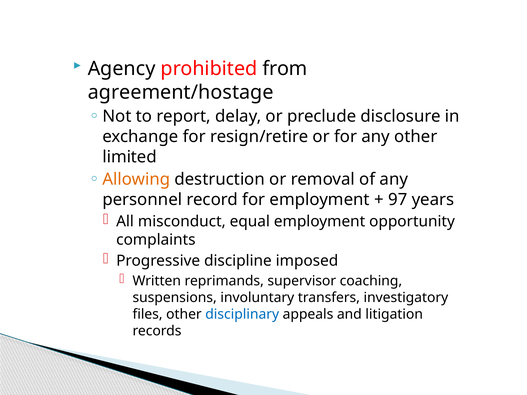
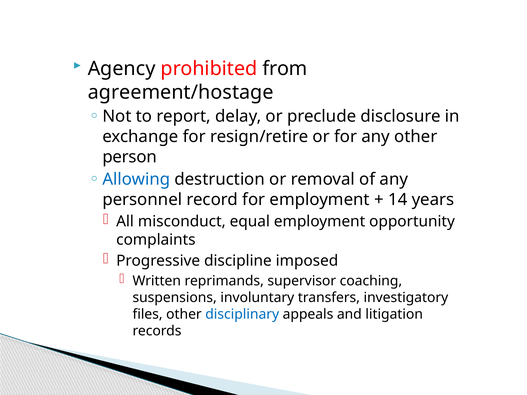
limited: limited -> person
Allowing colour: orange -> blue
97: 97 -> 14
